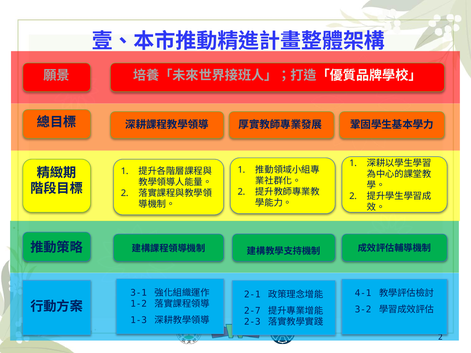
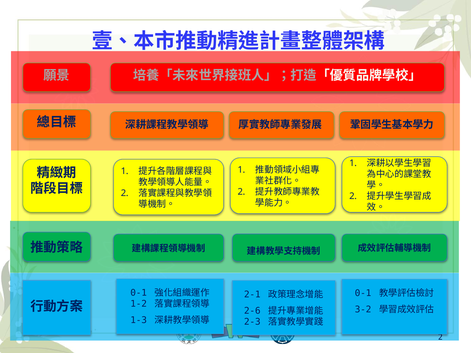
3-1 at (139, 293): 3-1 -> 0-1
4-1 at (363, 293): 4-1 -> 0-1
2-7: 2-7 -> 2-6
